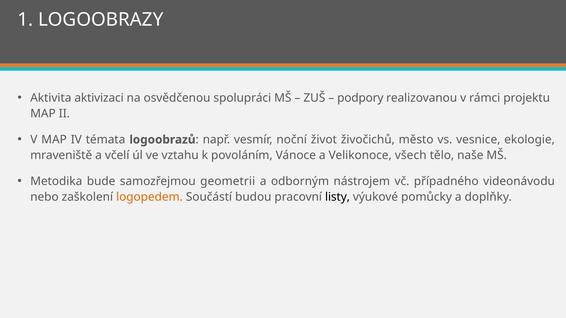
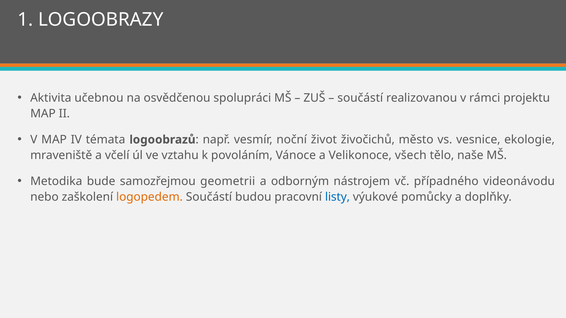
aktivizaci: aktivizaci -> učebnou
podpory at (360, 98): podpory -> součástí
listy colour: black -> blue
